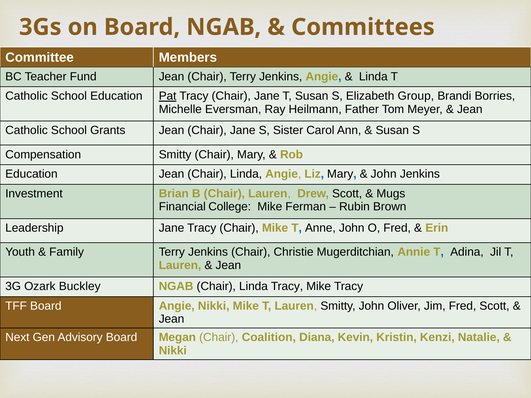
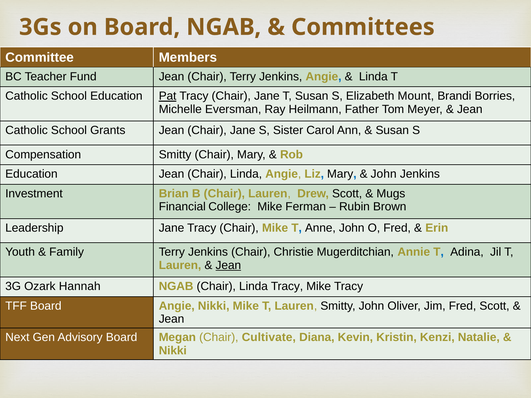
Group: Group -> Mount
Jean at (228, 265) underline: none -> present
Buckley: Buckley -> Hannah
Coalition: Coalition -> Cultivate
